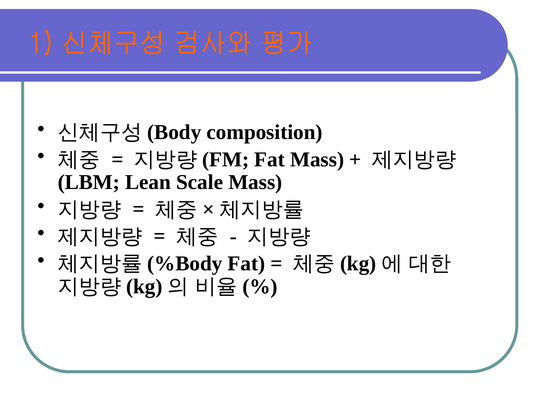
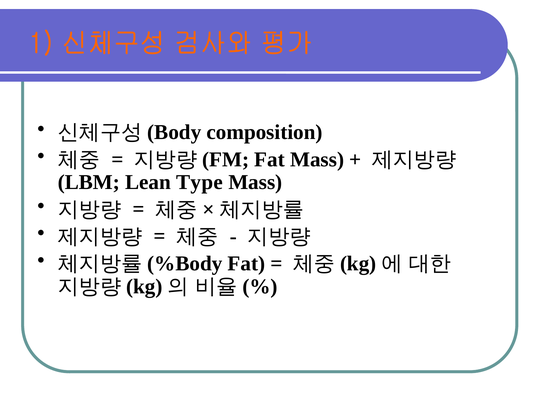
Scale: Scale -> Type
